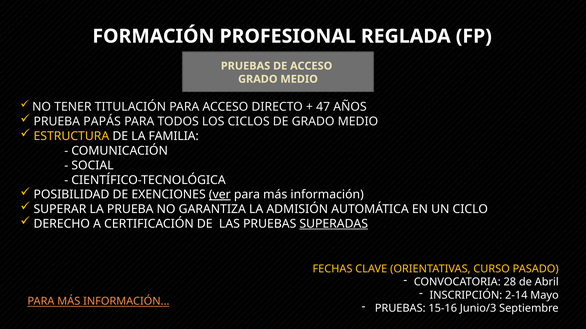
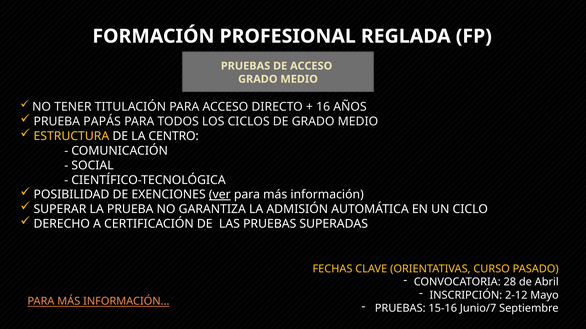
47: 47 -> 16
FAMILIA: FAMILIA -> CENTRO
SUPERADAS underline: present -> none
2-14: 2-14 -> 2-12
Junio/3: Junio/3 -> Junio/7
